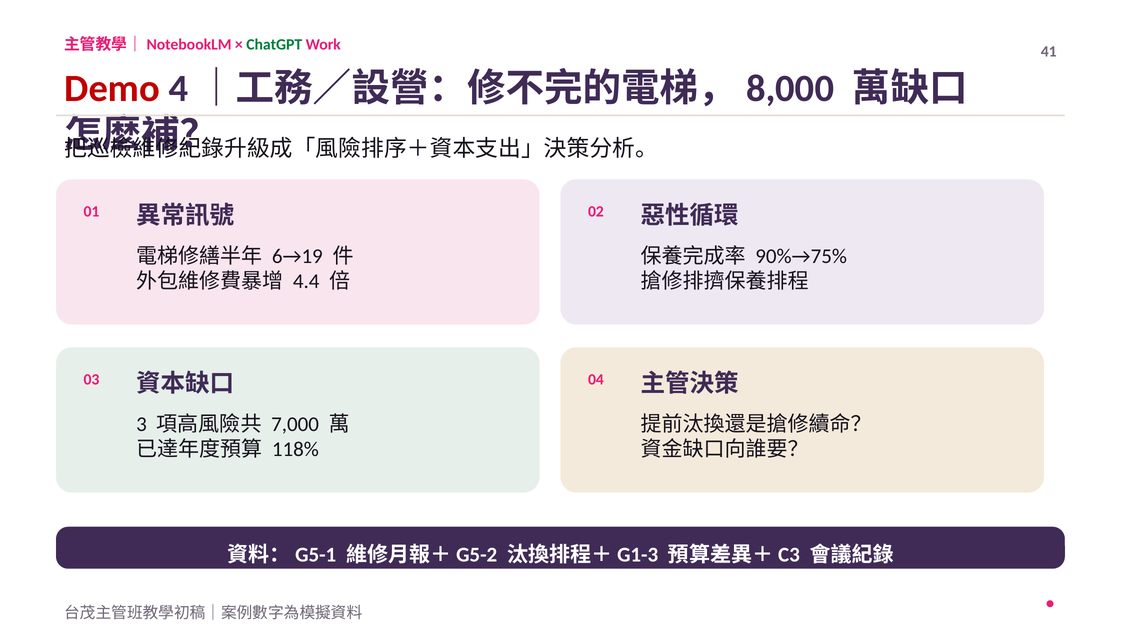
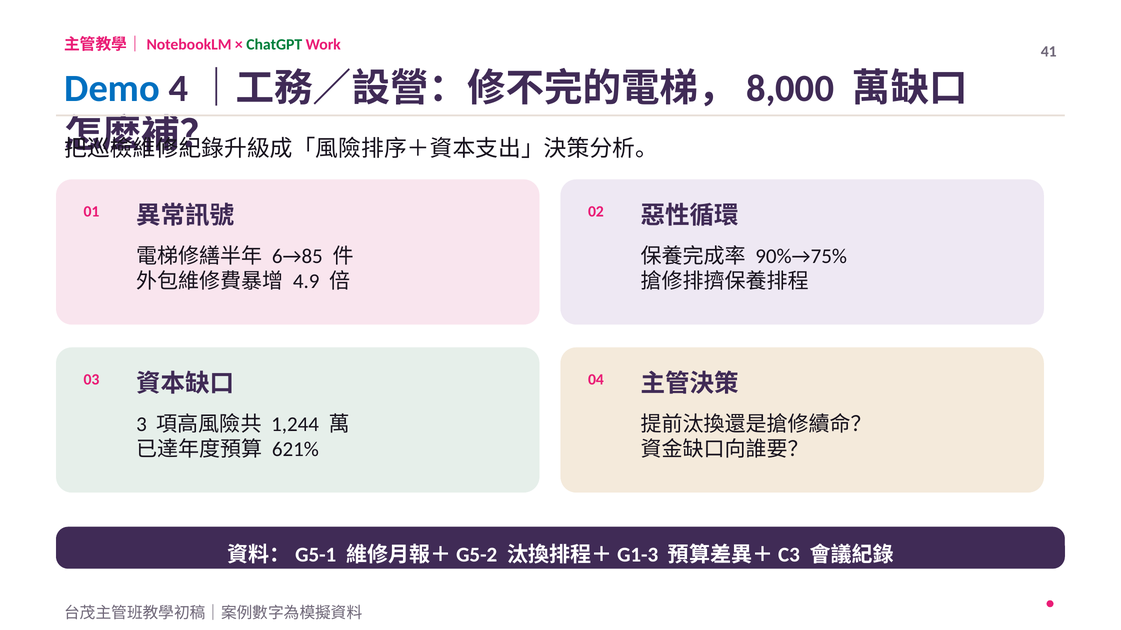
Demo colour: red -> blue
6→19: 6→19 -> 6→85
4.4: 4.4 -> 4.9
7,000: 7,000 -> 1,244
118%: 118% -> 621%
